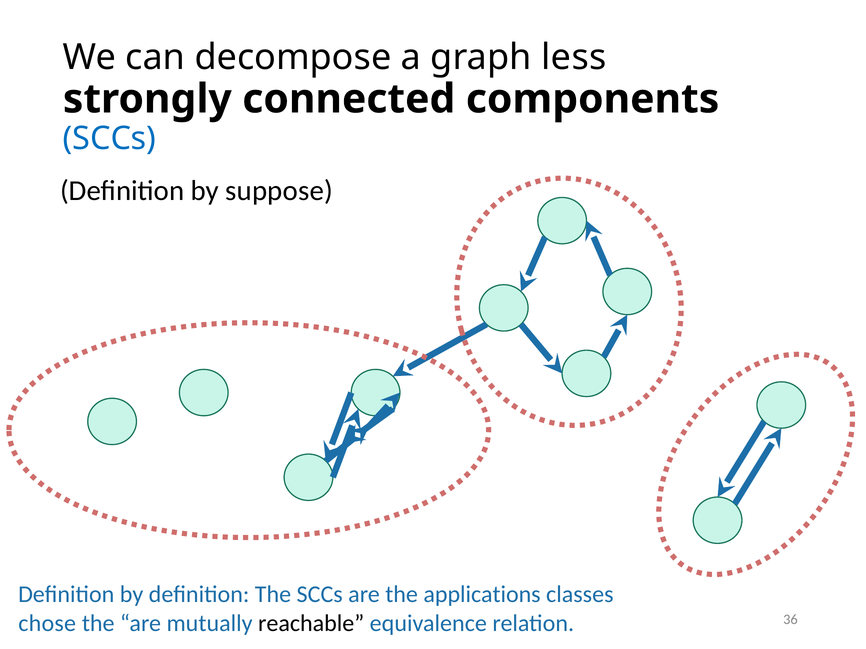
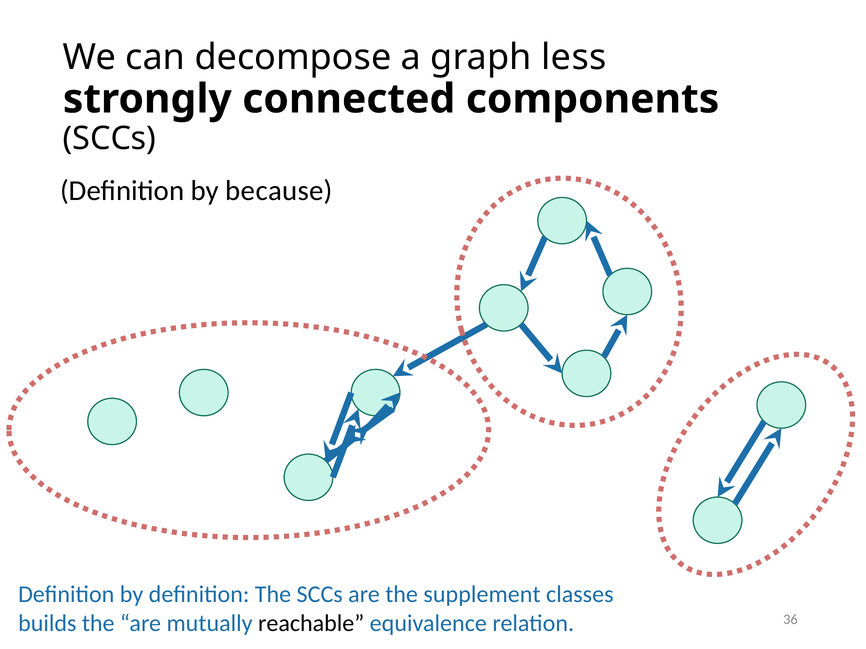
SCCs at (110, 139) colour: blue -> black
suppose: suppose -> because
applications: applications -> supplement
chose: chose -> builds
